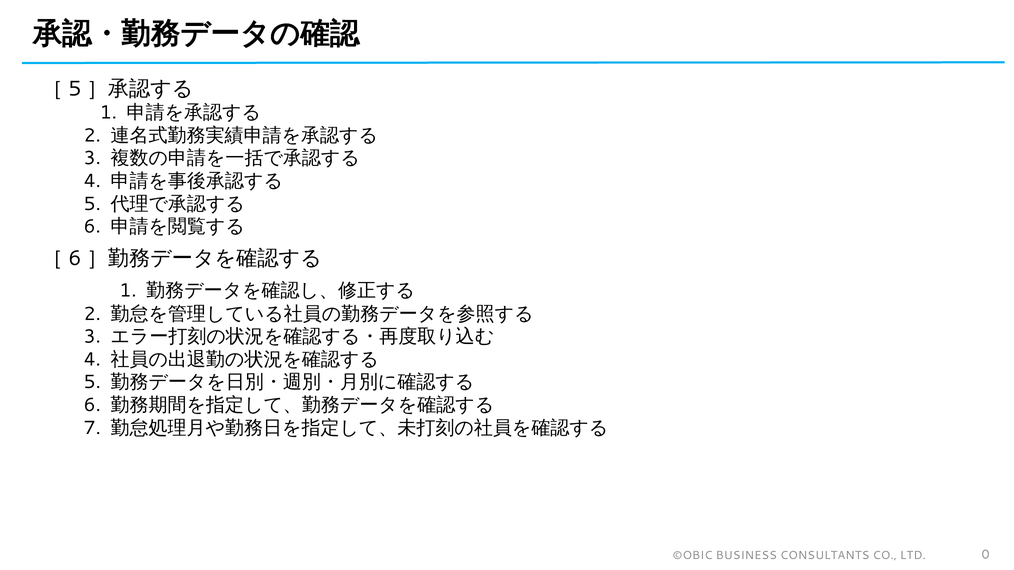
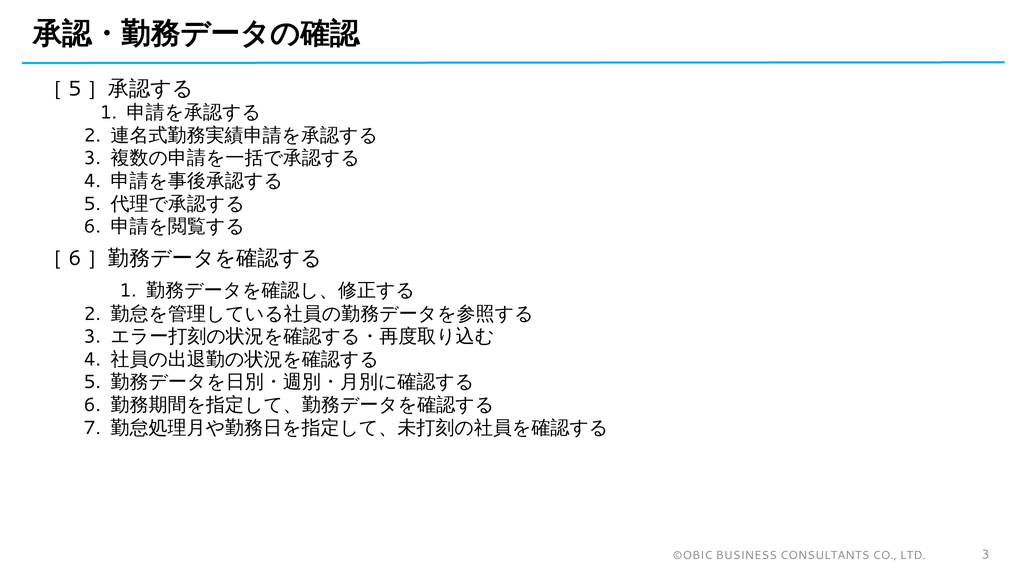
LTD 0: 0 -> 3
